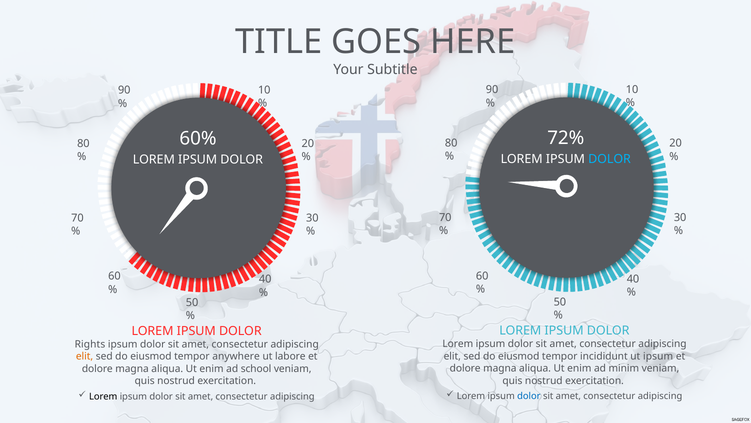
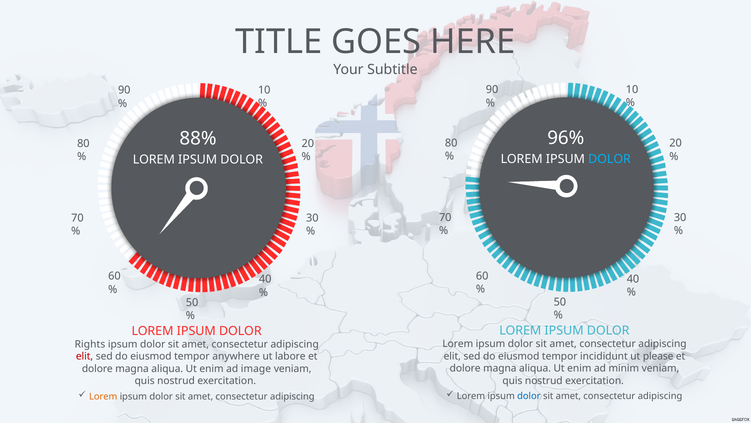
72%: 72% -> 96%
60%: 60% -> 88%
ut ipsum: ipsum -> please
elit at (85, 356) colour: orange -> red
school: school -> image
Lorem at (103, 396) colour: black -> orange
